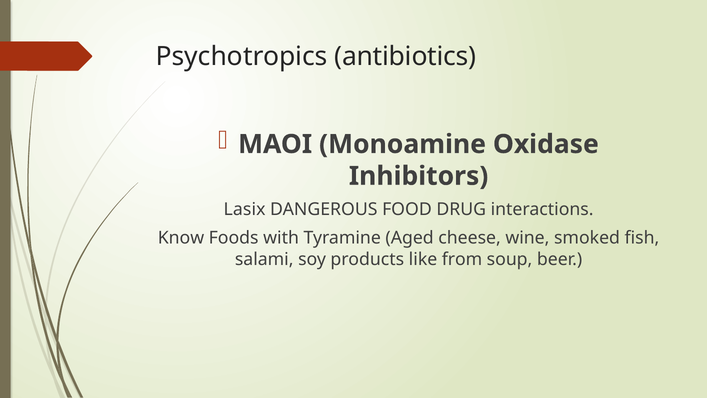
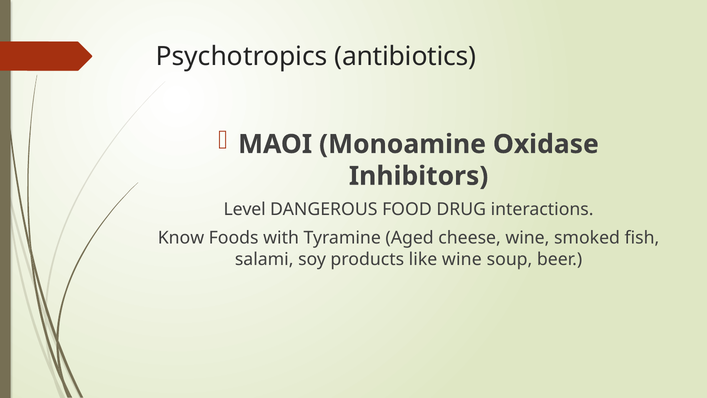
Lasix: Lasix -> Level
like from: from -> wine
